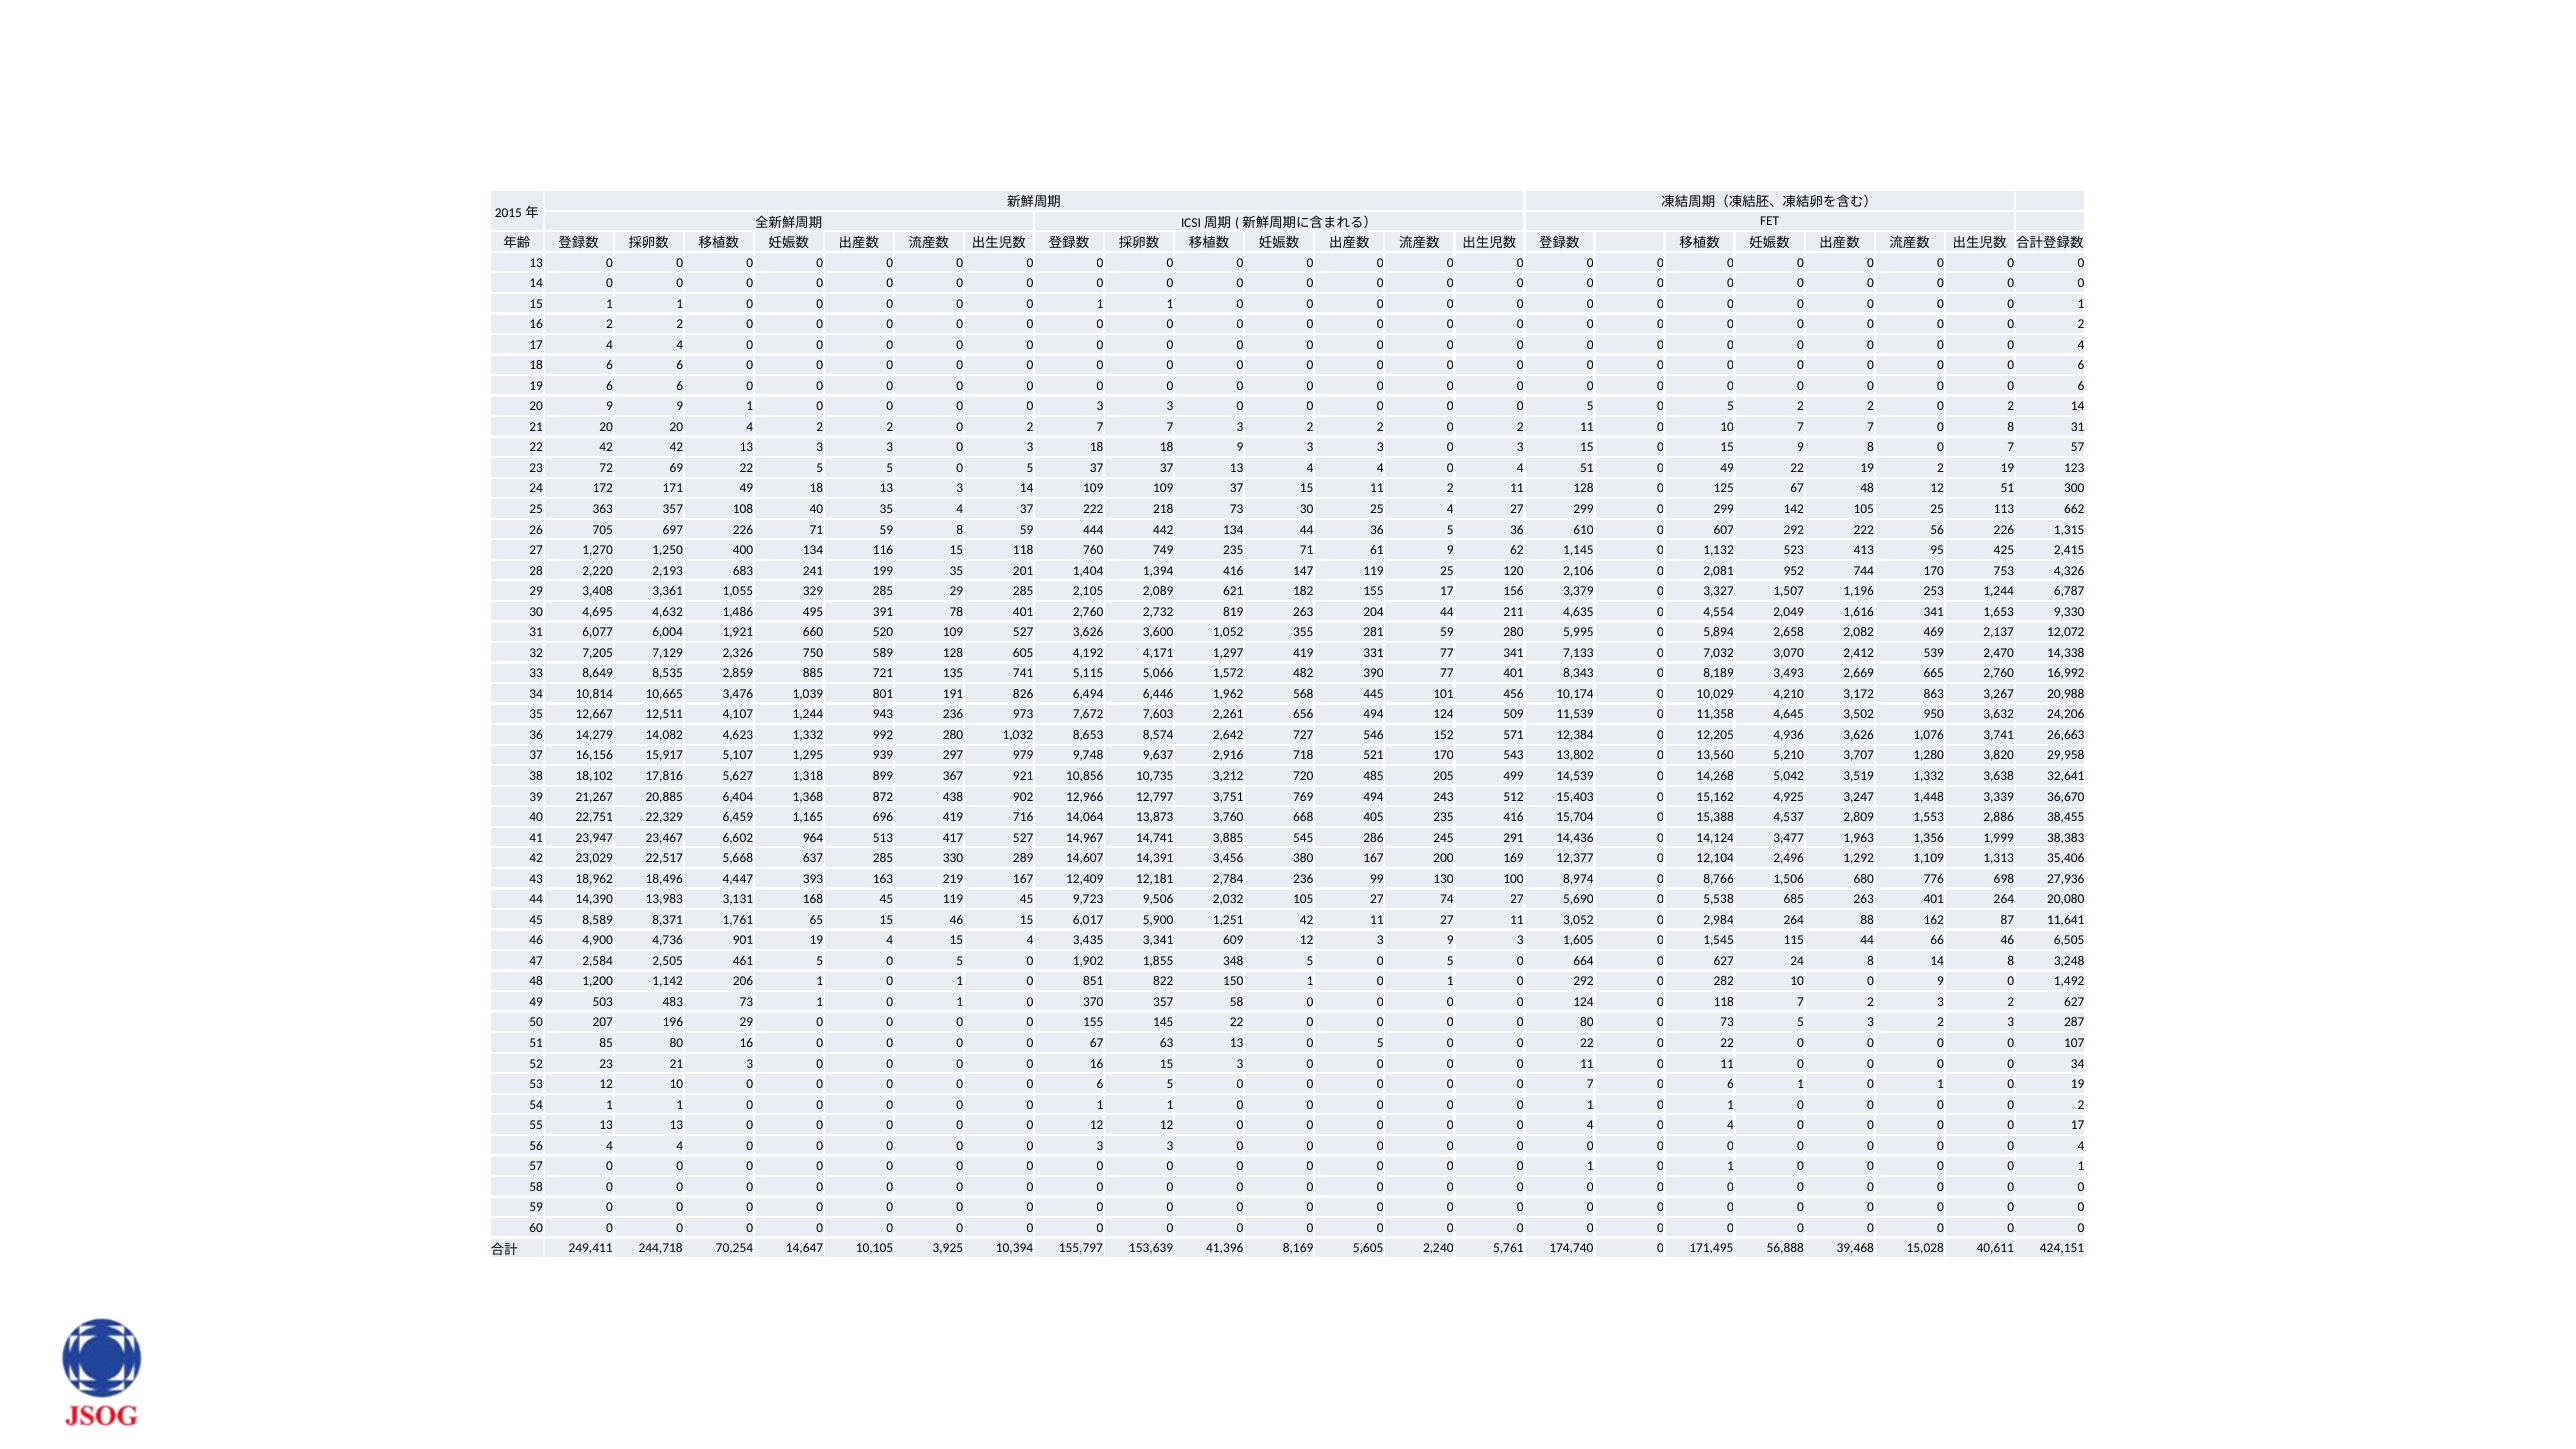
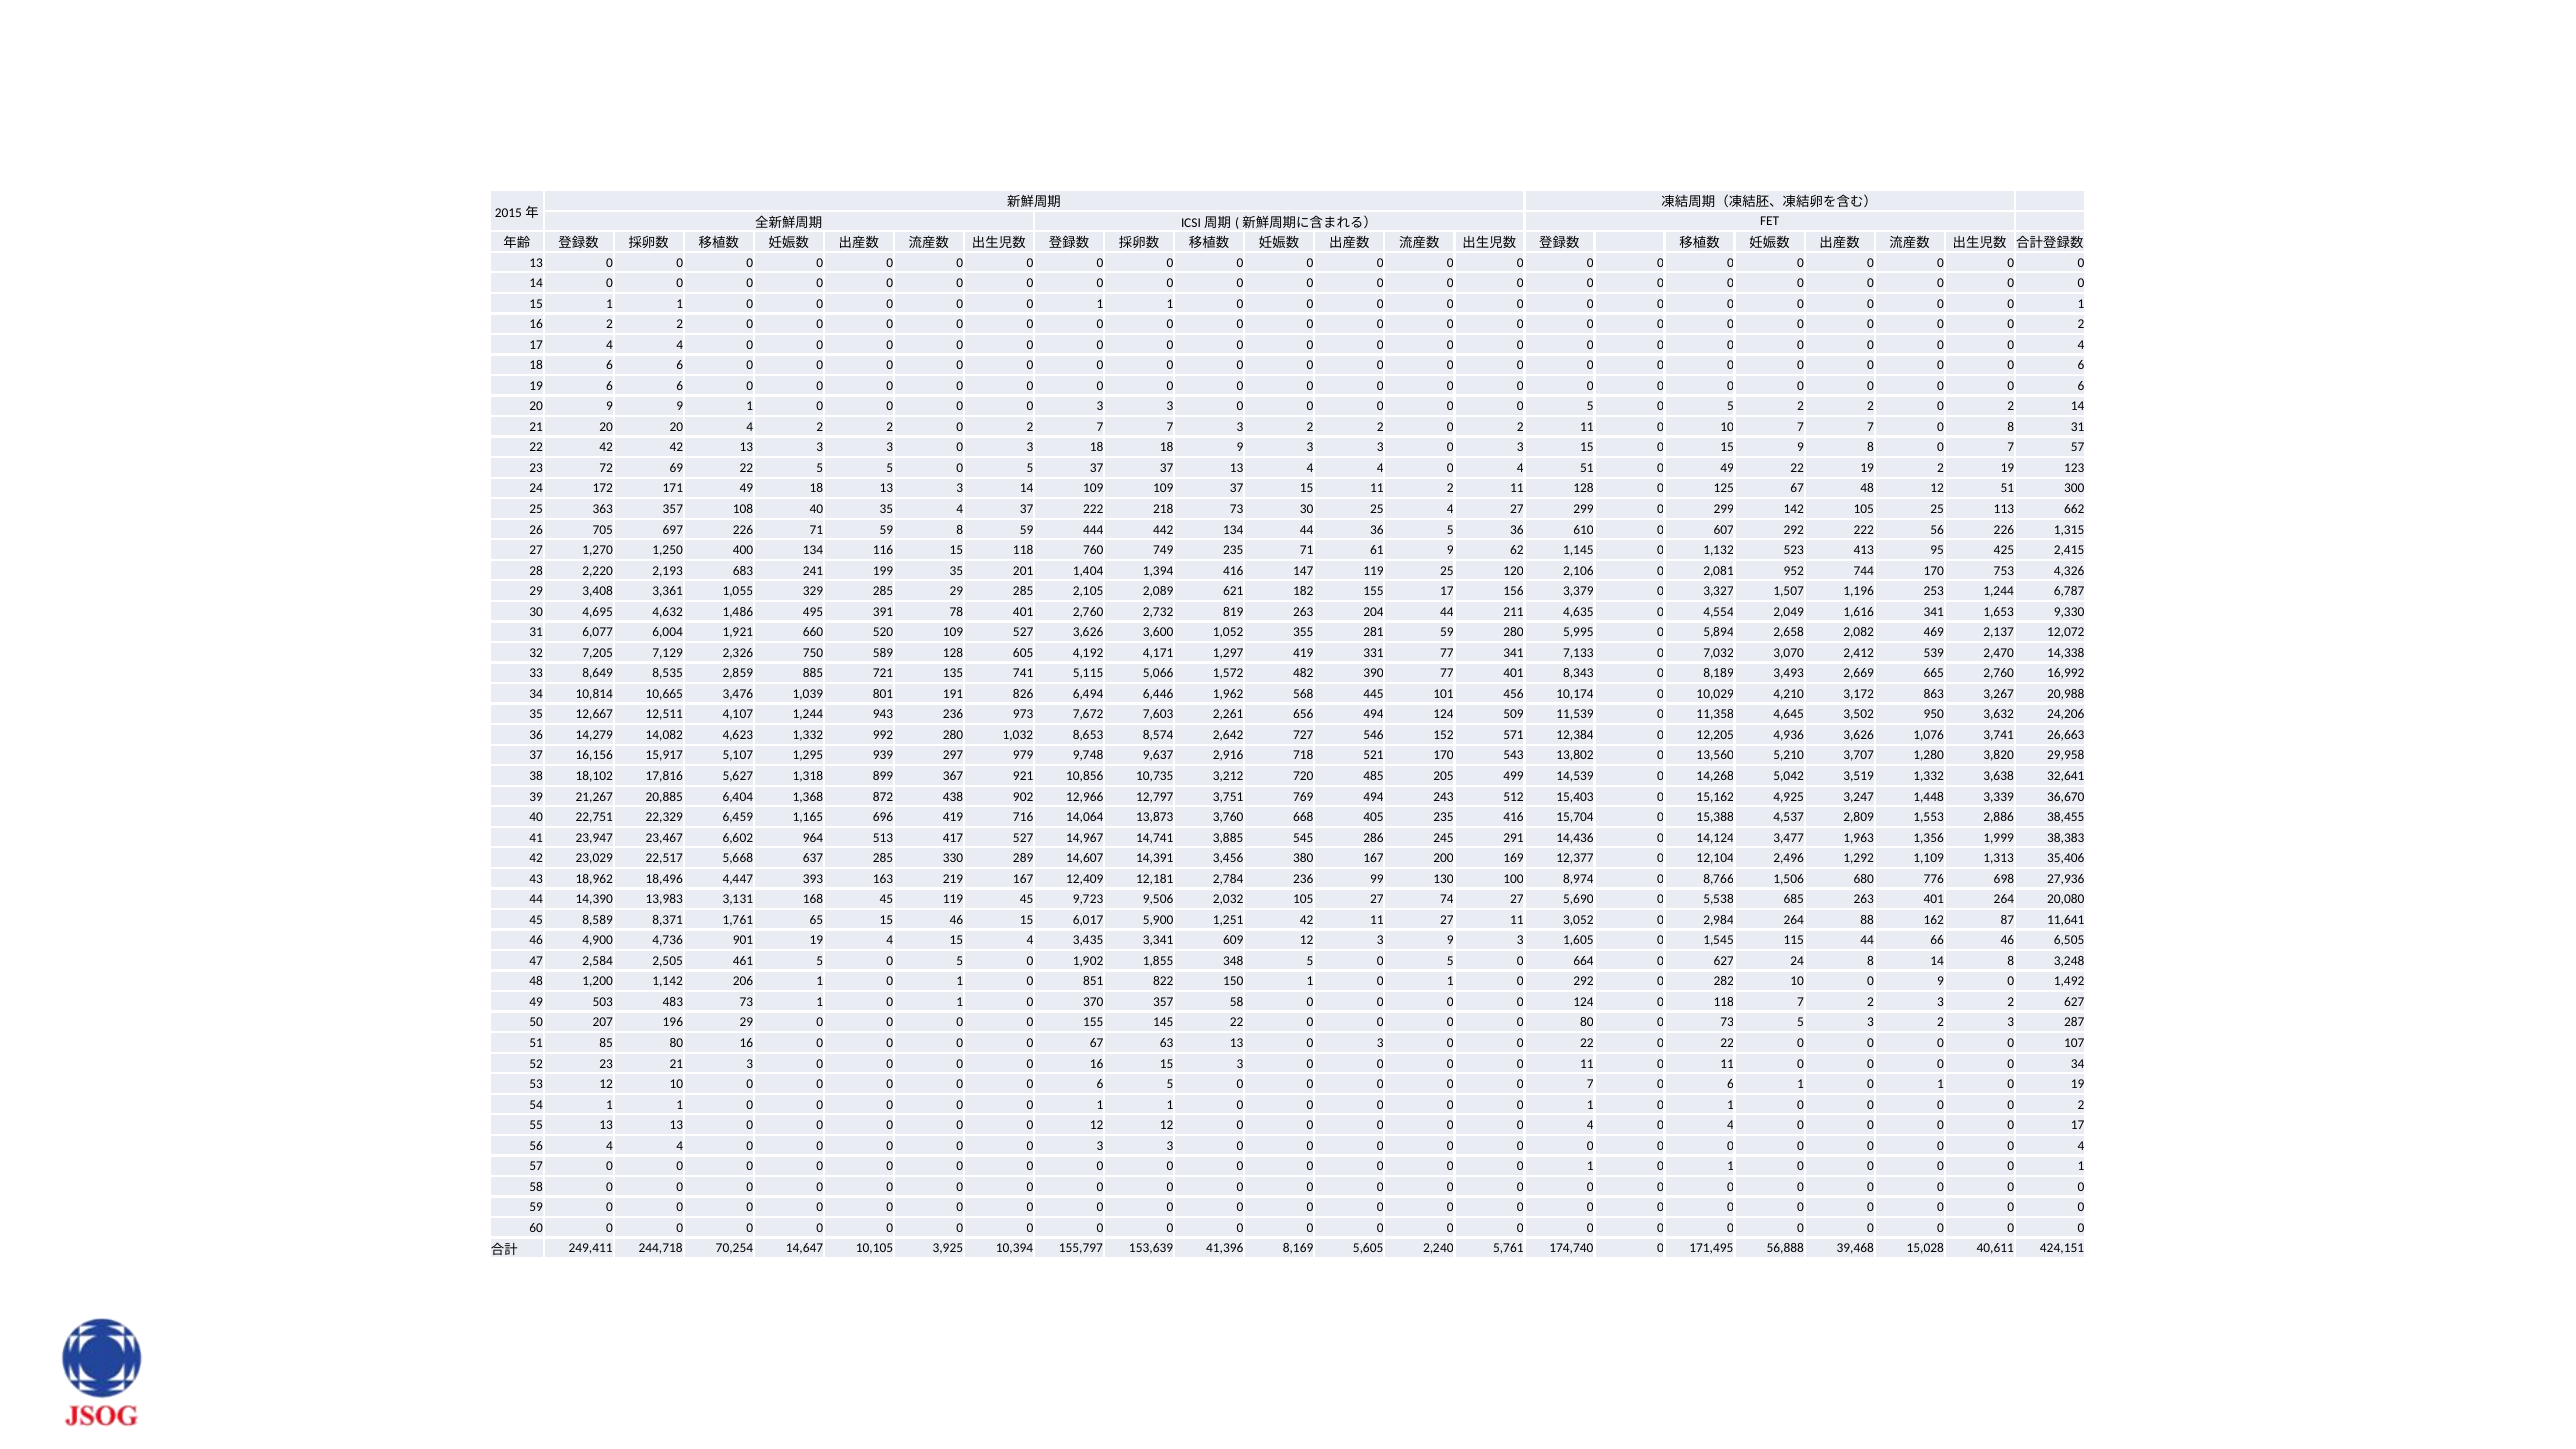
13 0 5: 5 -> 3
